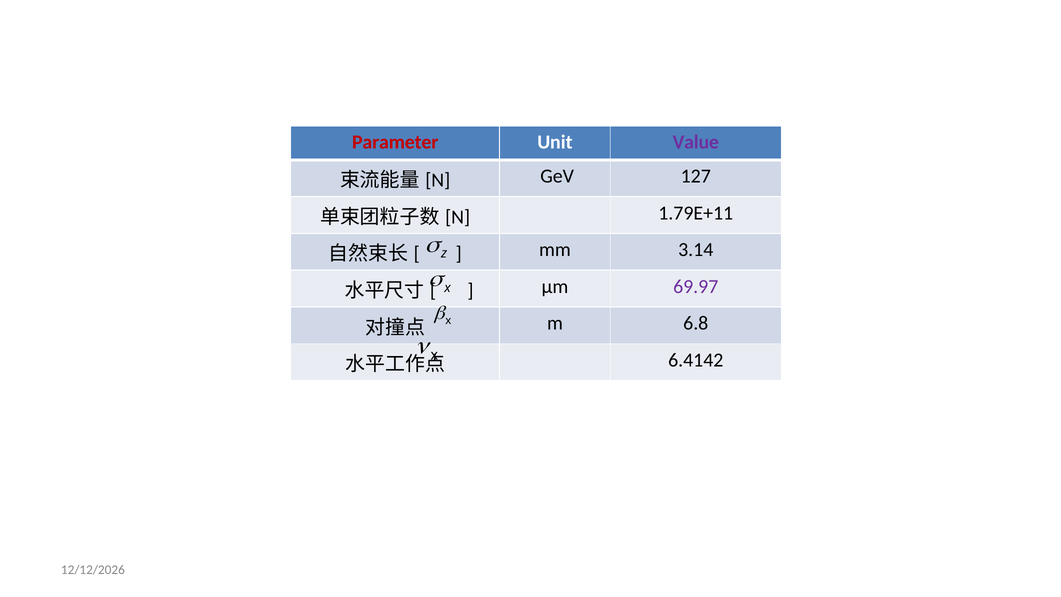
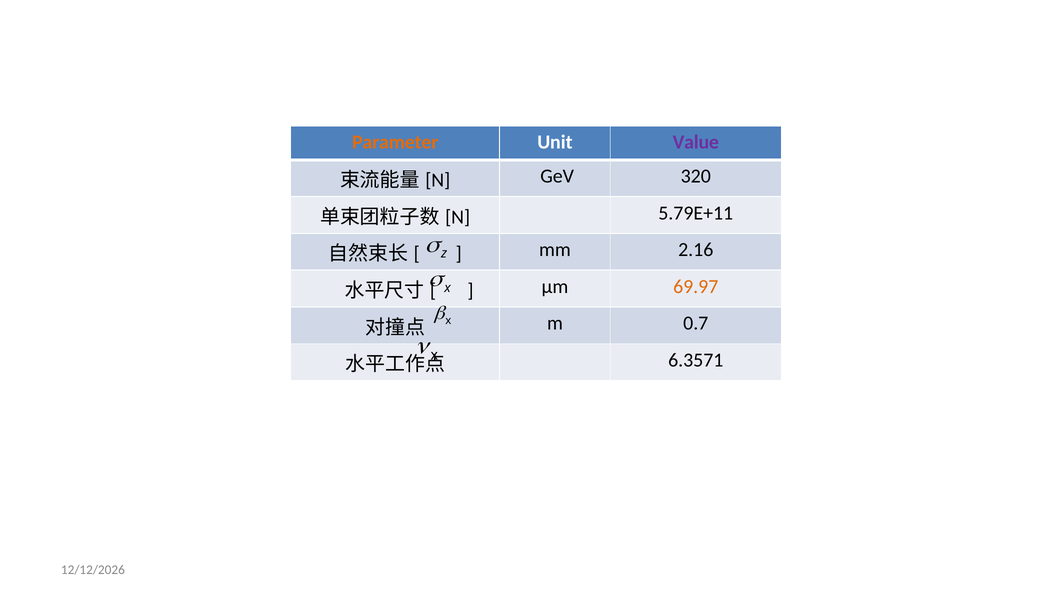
Parameter colour: red -> orange
127: 127 -> 320
1.79E+11: 1.79E+11 -> 5.79E+11
3.14: 3.14 -> 2.16
69.97 colour: purple -> orange
6.8: 6.8 -> 0.7
6.4142: 6.4142 -> 6.3571
